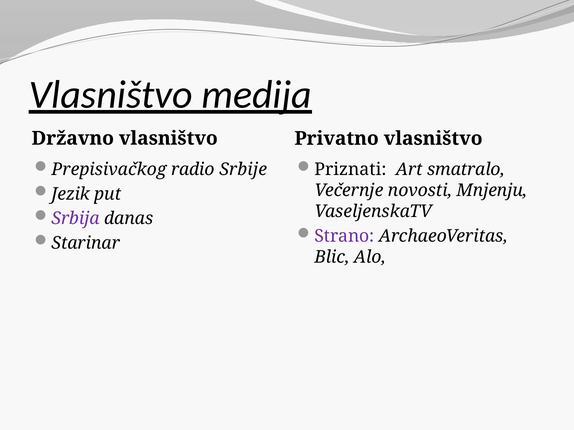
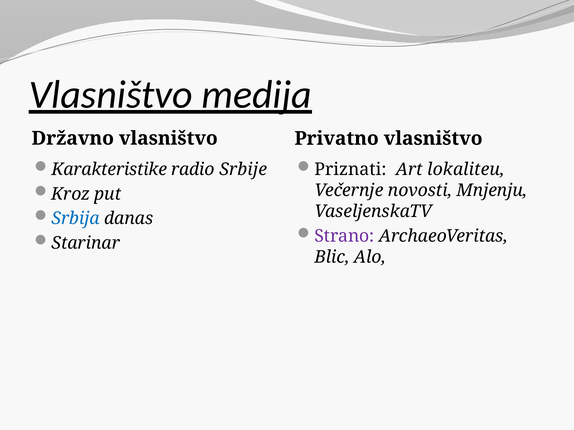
Prepisivačkog: Prepisivačkog -> Karakteristike
smatralo: smatralo -> lokaliteu
Jezik: Jezik -> Kroz
Srbija colour: purple -> blue
